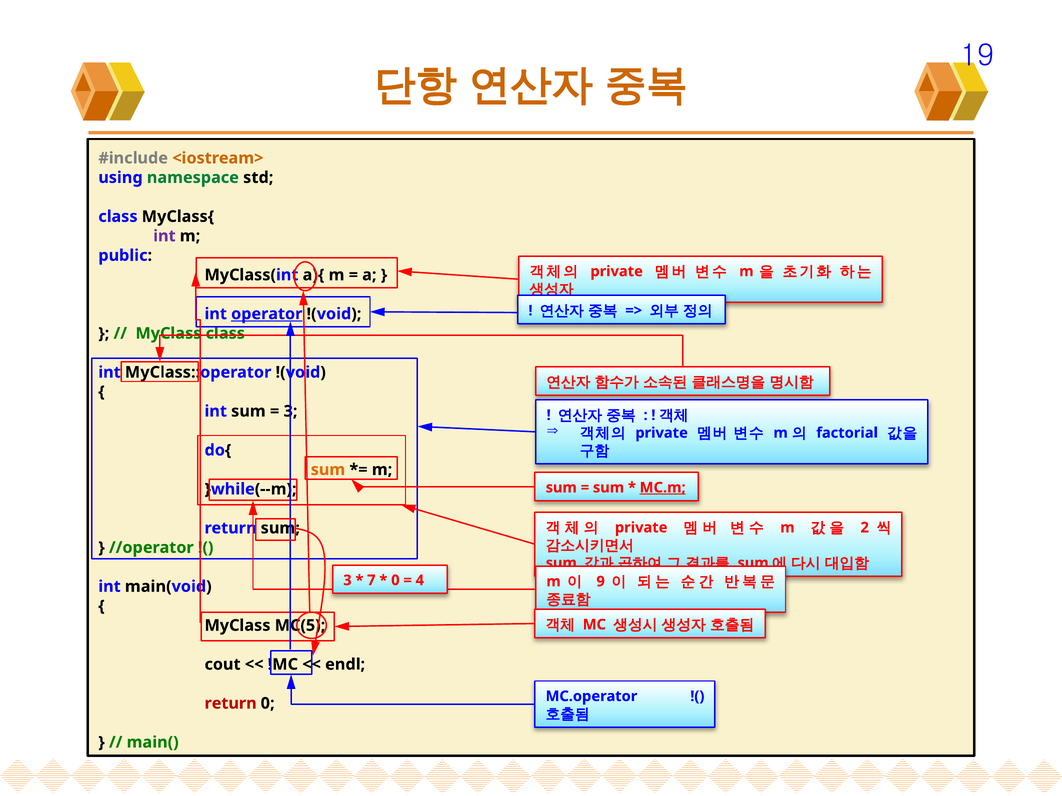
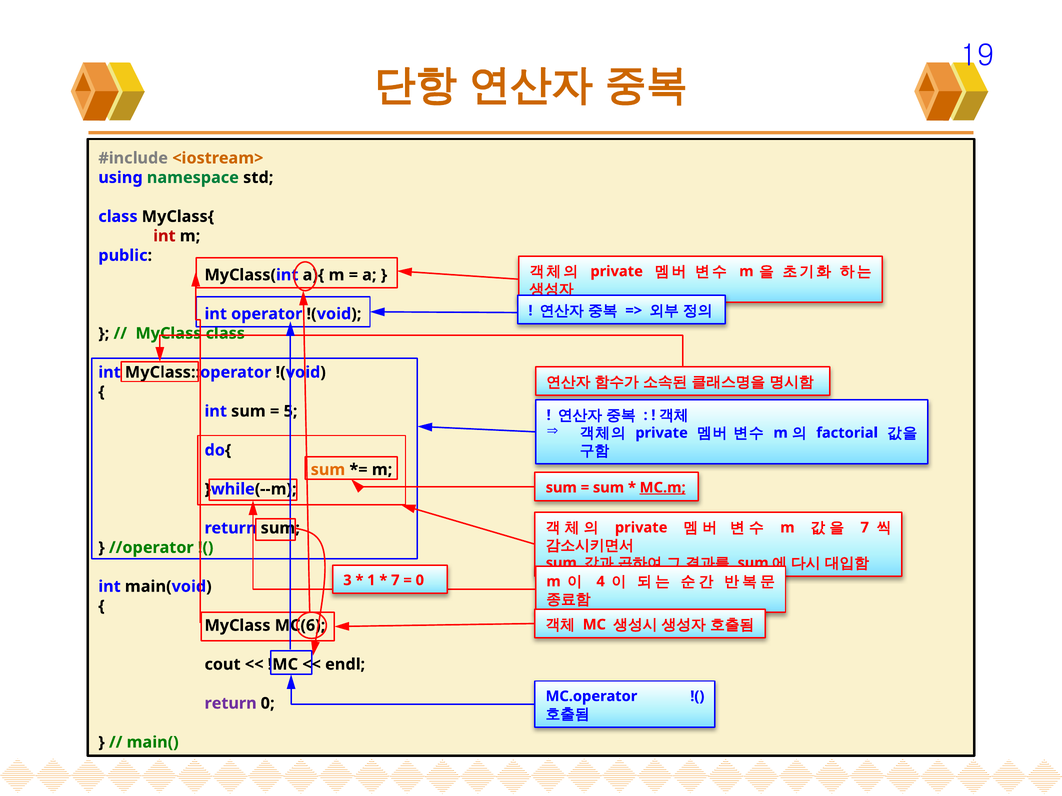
int at (164, 236) colour: purple -> red
operator underline: present -> none
3 at (291, 412): 3 -> 5
2 at (865, 528): 2 -> 7
7: 7 -> 1
0 at (395, 581): 0 -> 7
4 at (420, 581): 4 -> 0
9: 9 -> 4
MC(5: MC(5 -> MC(6
return at (231, 704) colour: red -> purple
